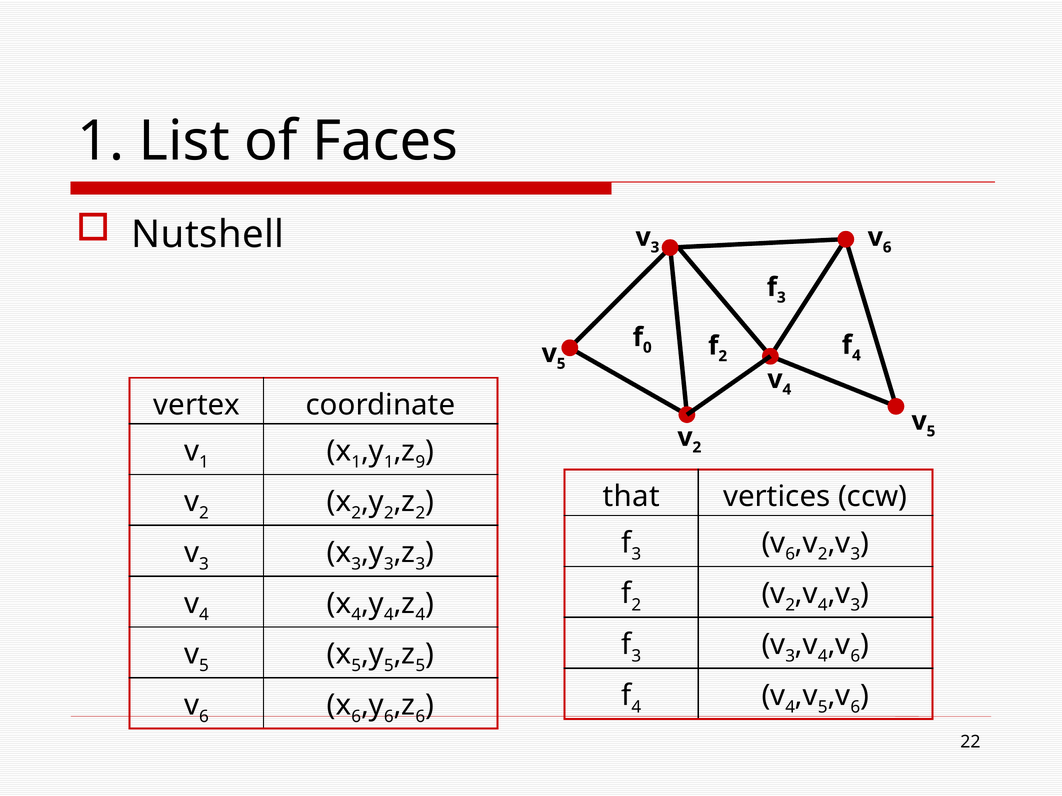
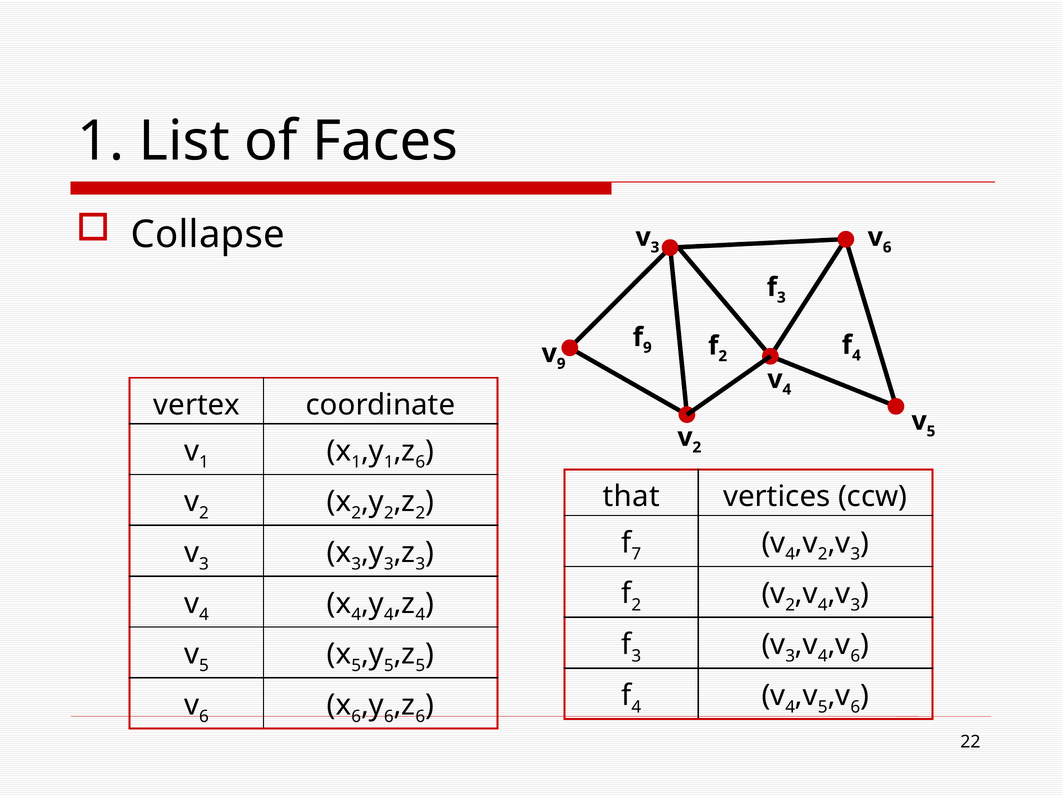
Nutshell: Nutshell -> Collapse
0 at (647, 348): 0 -> 9
5 at (561, 364): 5 -> 9
9 at (420, 463): 9 -> 6
3 at (636, 555): 3 -> 7
6 at (790, 555): 6 -> 4
